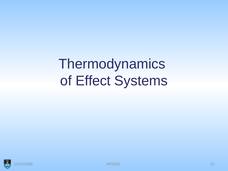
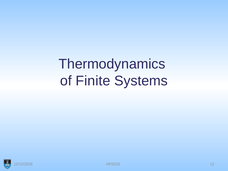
Effect: Effect -> Finite
